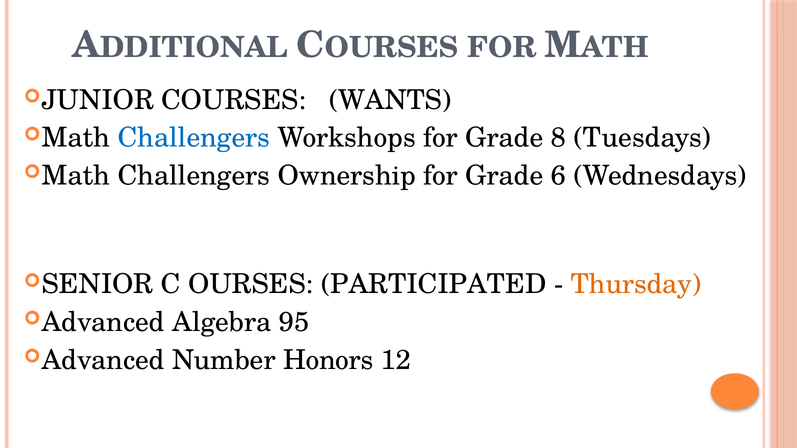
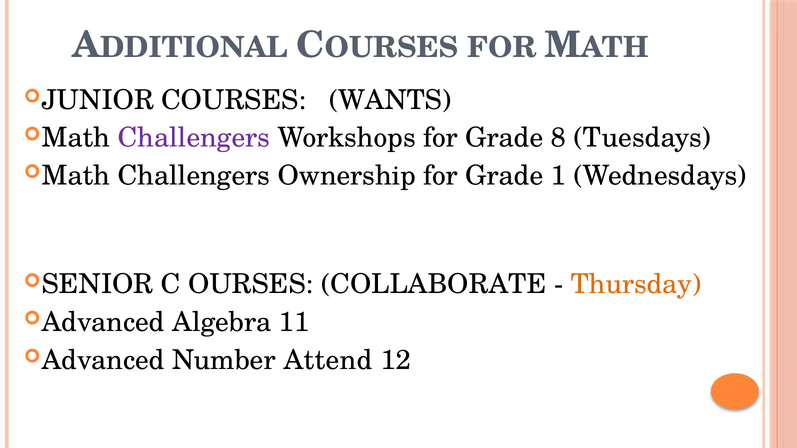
Challengers at (194, 138) colour: blue -> purple
6: 6 -> 1
PARTICIPATED: PARTICIPATED -> COLLABORATE
95: 95 -> 11
Honors: Honors -> Attend
